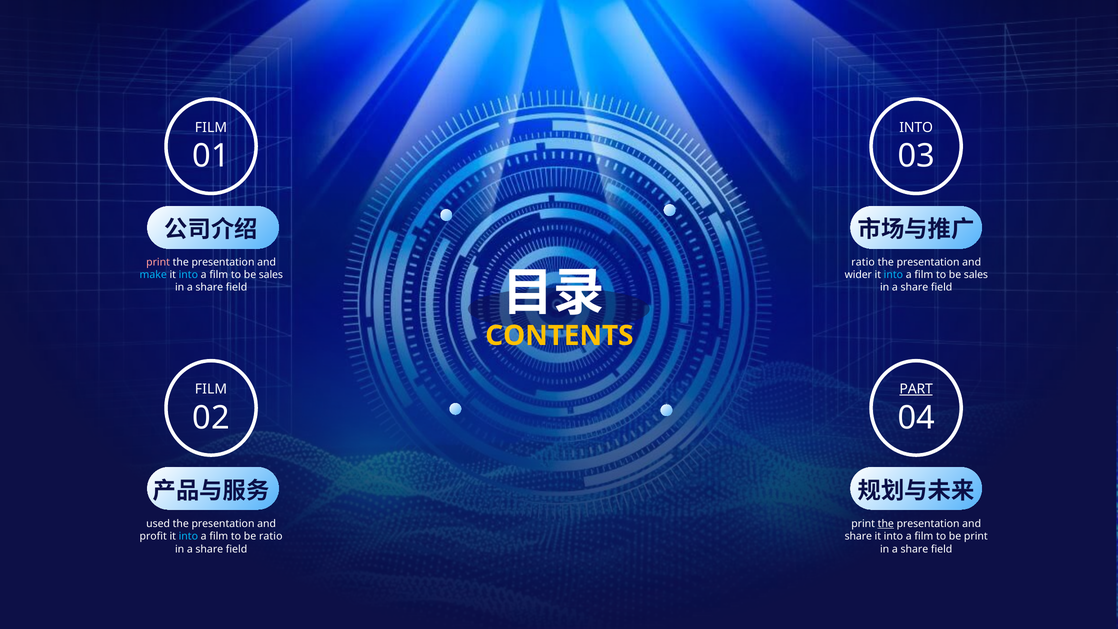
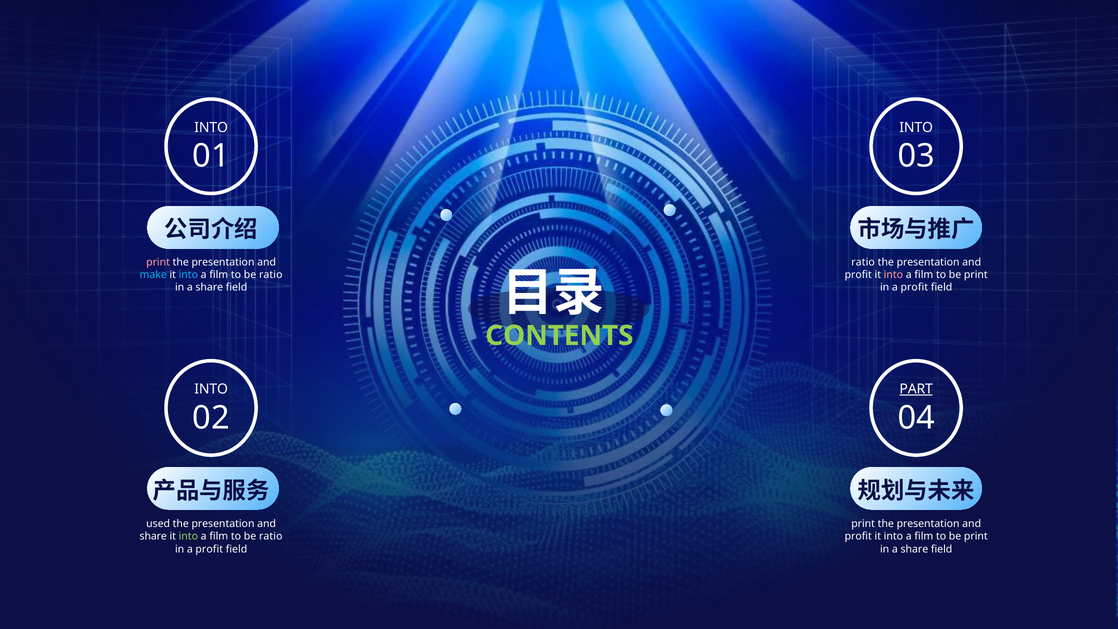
FILM at (211, 127): FILM -> INTO
sales at (271, 275): sales -> ratio
wider at (858, 275): wider -> profit
into at (893, 275) colour: light blue -> pink
sales at (976, 275): sales -> print
share at (914, 287): share -> profit
CONTENTS colour: yellow -> light green
FILM at (211, 389): FILM -> INTO
the at (886, 524) underline: present -> none
profit at (153, 536): profit -> share
into at (188, 536) colour: light blue -> light green
share at (858, 536): share -> profit
share at (209, 549): share -> profit
